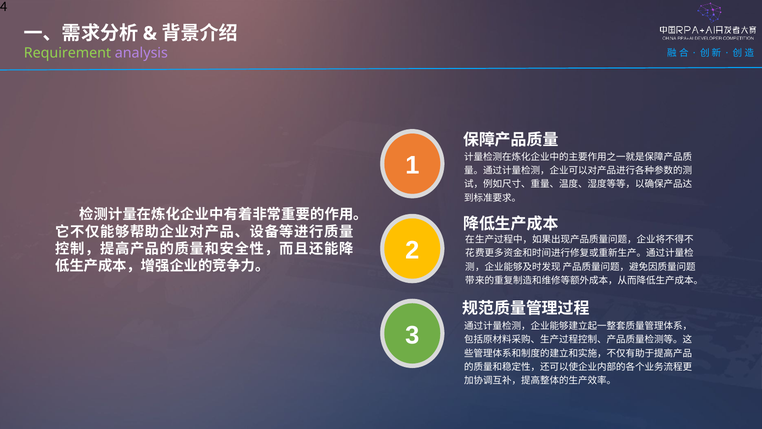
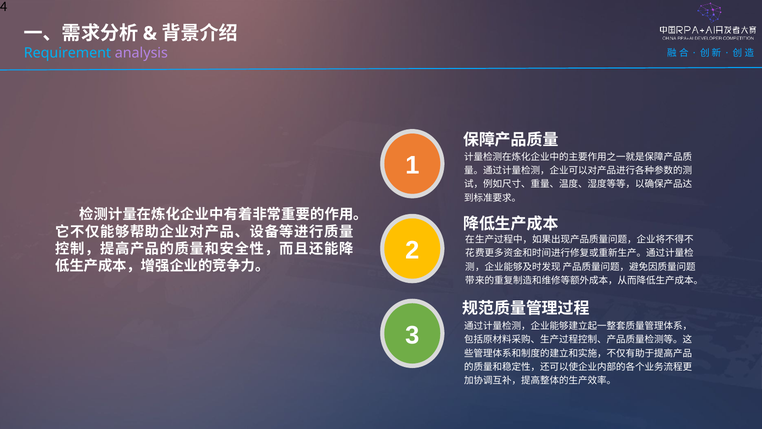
Requirement colour: light green -> light blue
